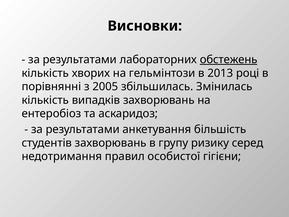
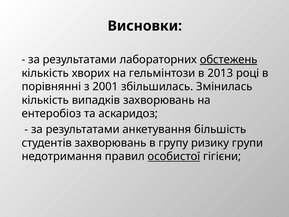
2005: 2005 -> 2001
серед: серед -> групи
особистої underline: none -> present
